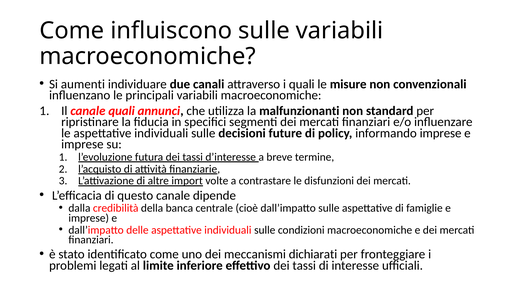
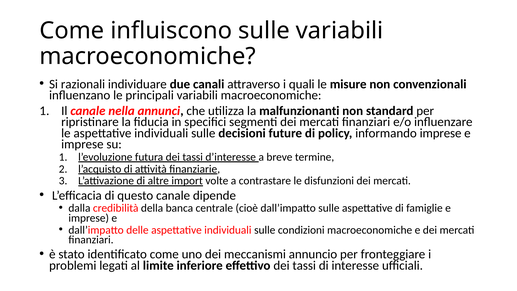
aumenti: aumenti -> razionali
canale quali: quali -> nella
dichiarati: dichiarati -> annuncio
